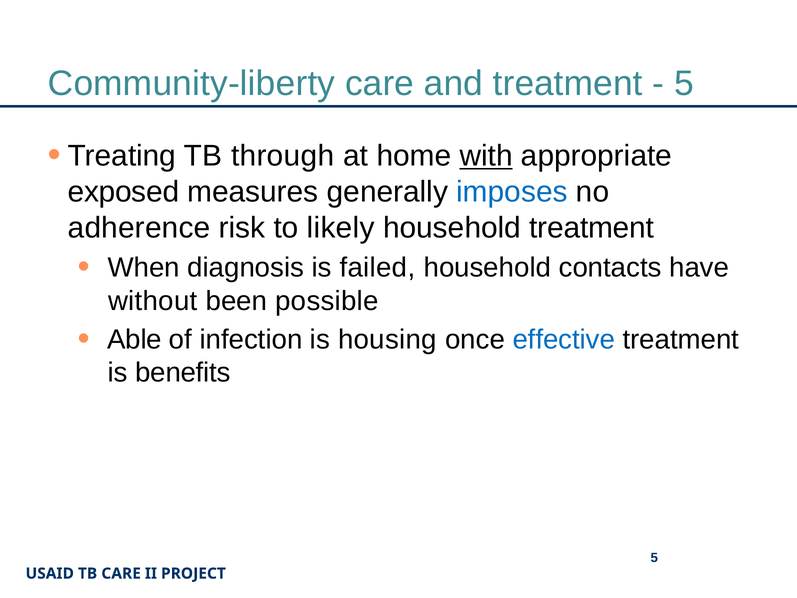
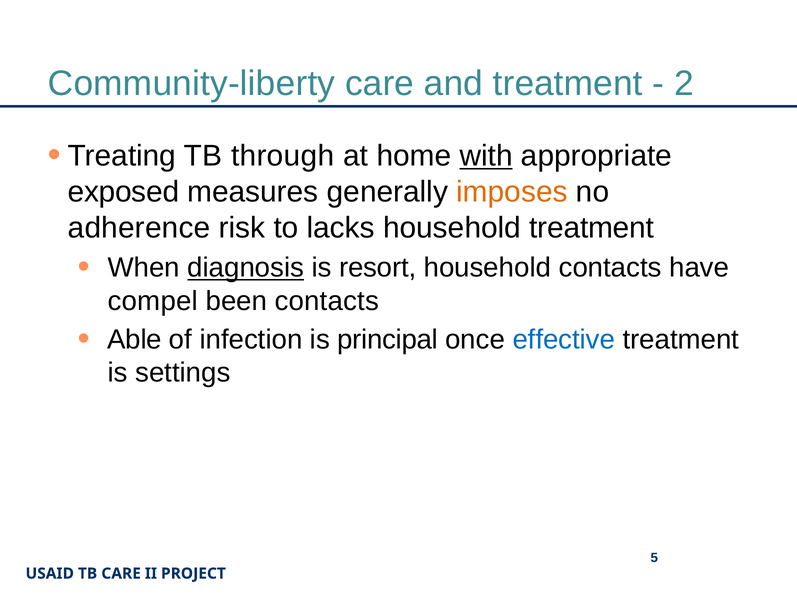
5 at (684, 83): 5 -> 2
imposes colour: blue -> orange
likely: likely -> lacks
diagnosis underline: none -> present
failed: failed -> resort
without: without -> compel
been possible: possible -> contacts
housing: housing -> principal
benefits: benefits -> settings
